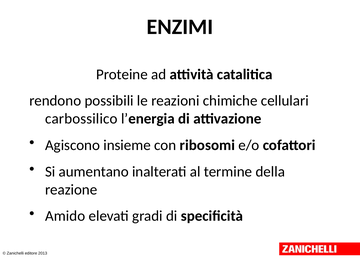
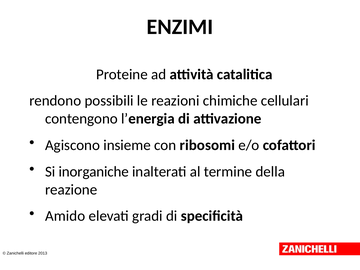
carbossilico: carbossilico -> contengono
aumentano: aumentano -> inorganiche
